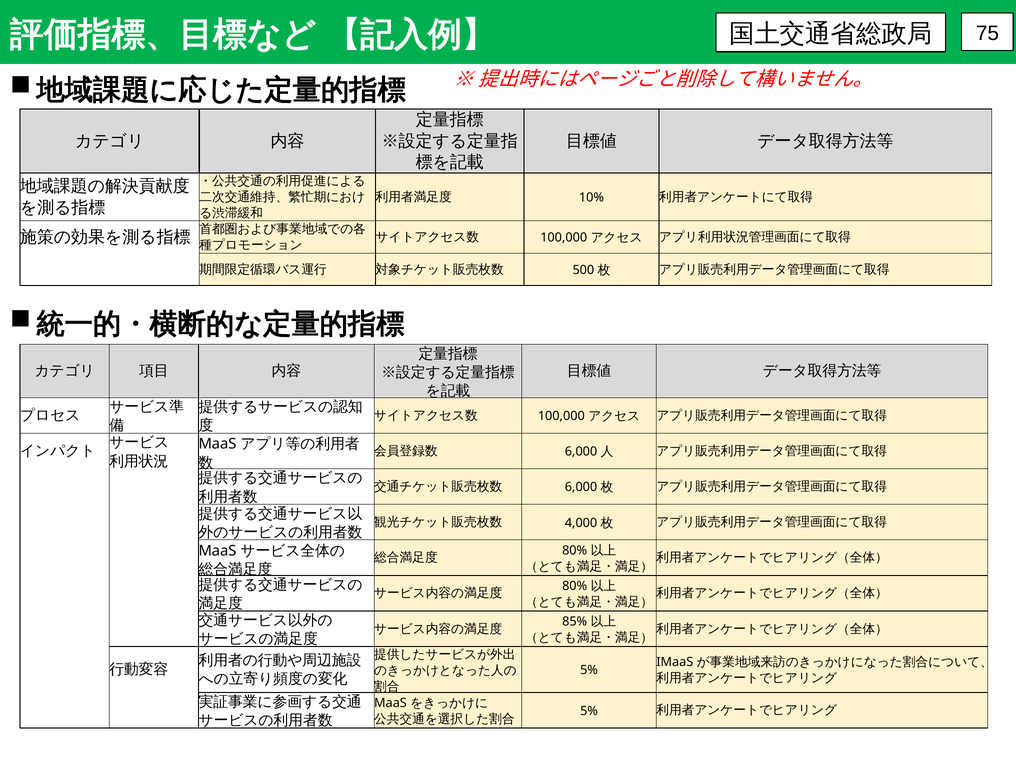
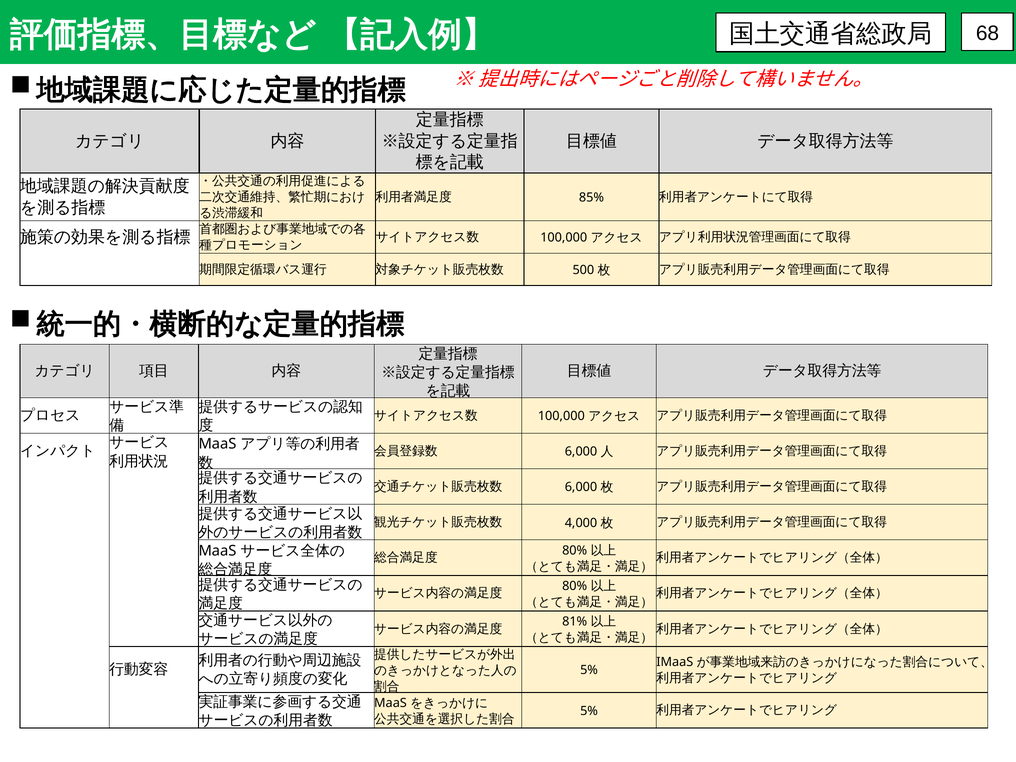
75: 75 -> 68
10%: 10% -> 85%
85%: 85% -> 81%
